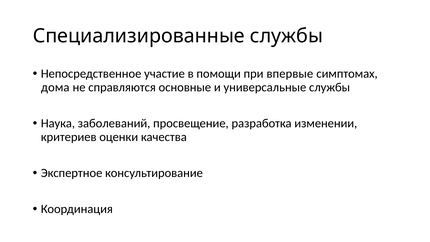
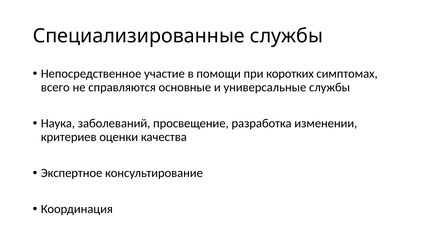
впервые: впервые -> коротких
дома: дома -> всего
